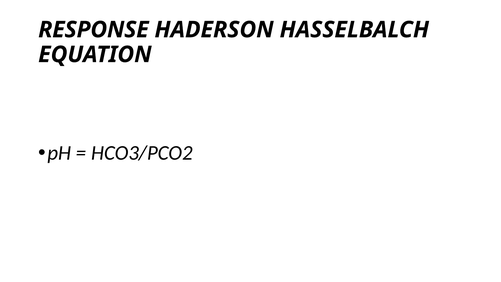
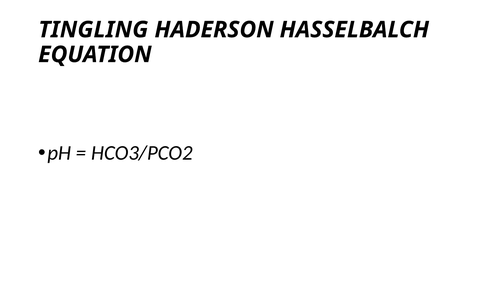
RESPONSE: RESPONSE -> TINGLING
